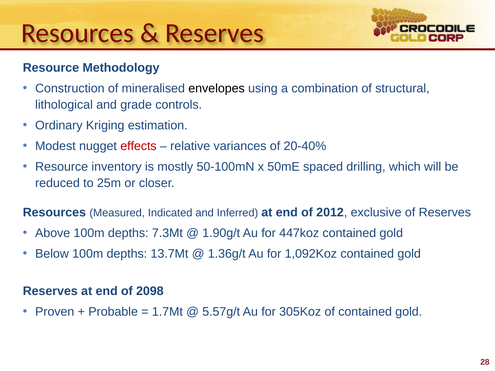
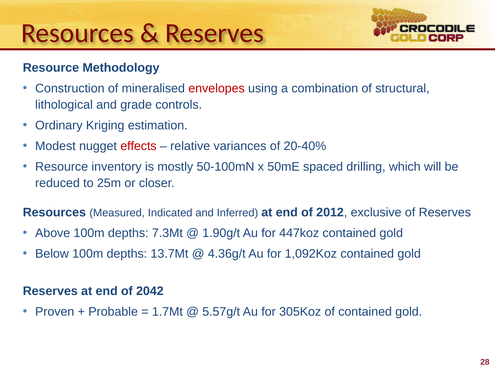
envelopes colour: black -> red
1.36g/t: 1.36g/t -> 4.36g/t
2098: 2098 -> 2042
